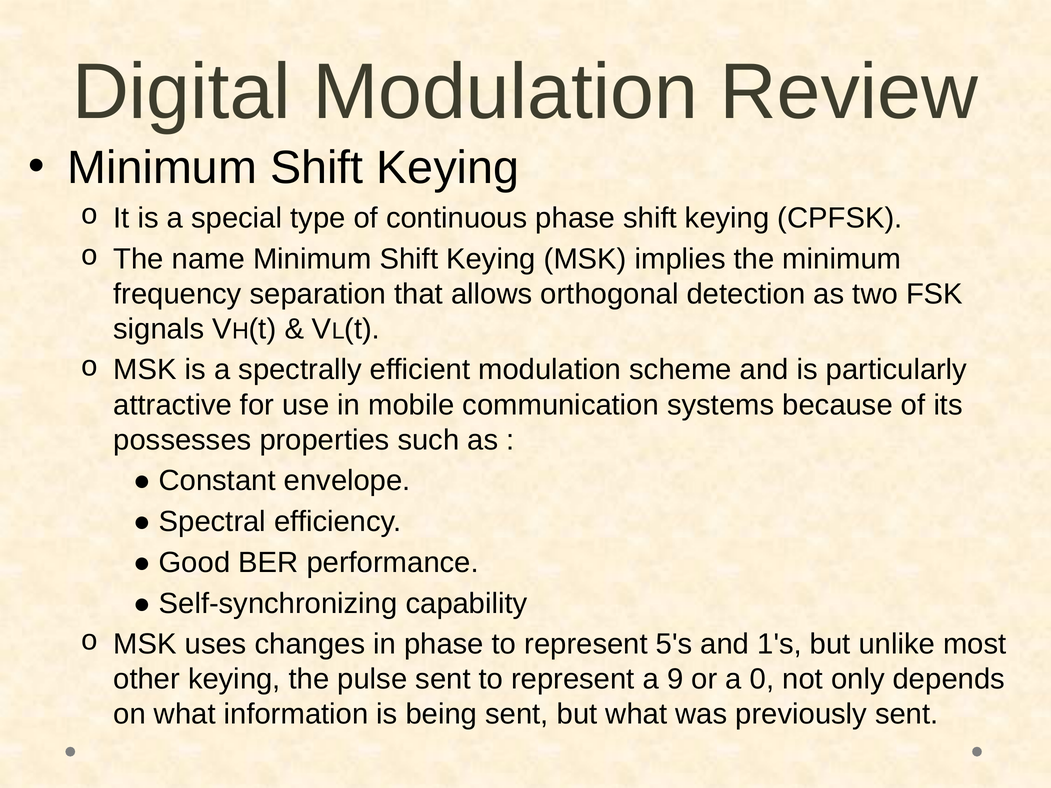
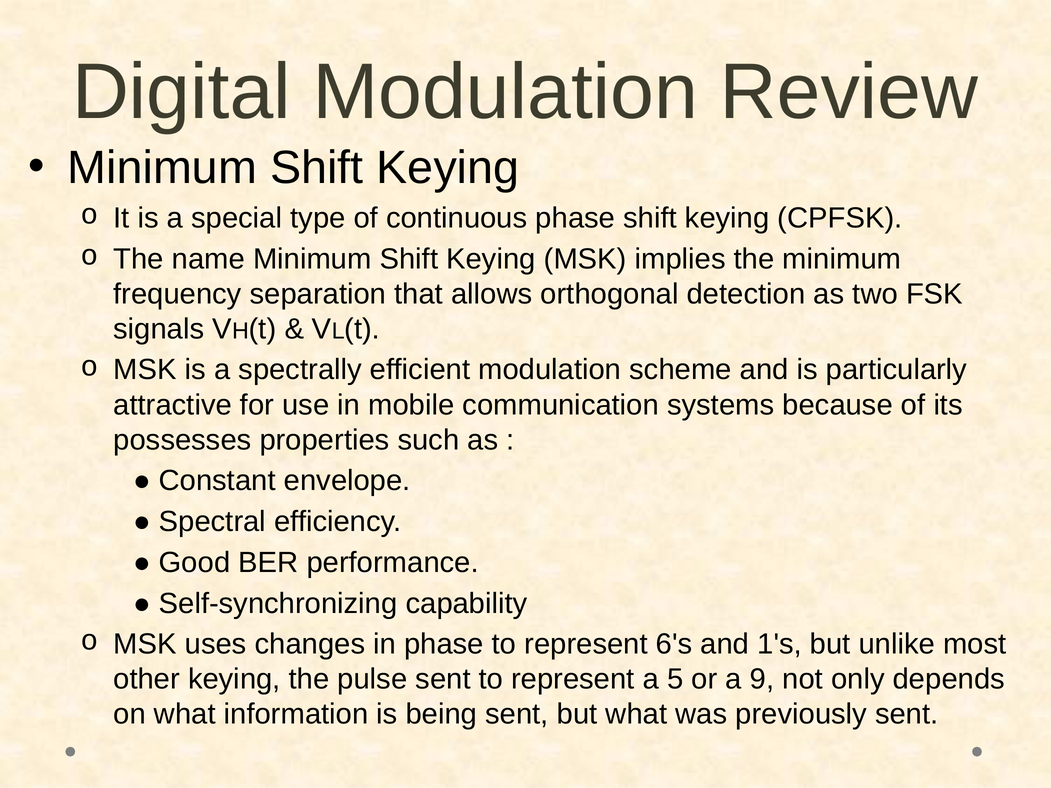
5's: 5's -> 6's
9: 9 -> 5
0: 0 -> 9
